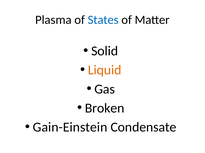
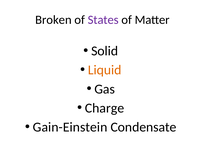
Plasma: Plasma -> Broken
States colour: blue -> purple
Broken: Broken -> Charge
